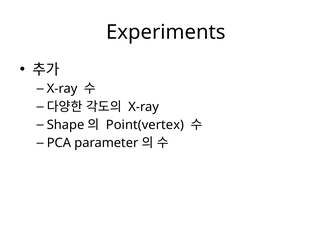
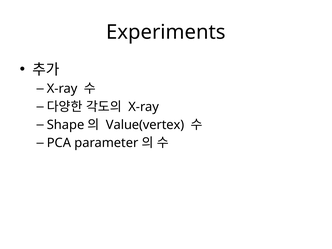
Point(vertex: Point(vertex -> Value(vertex
